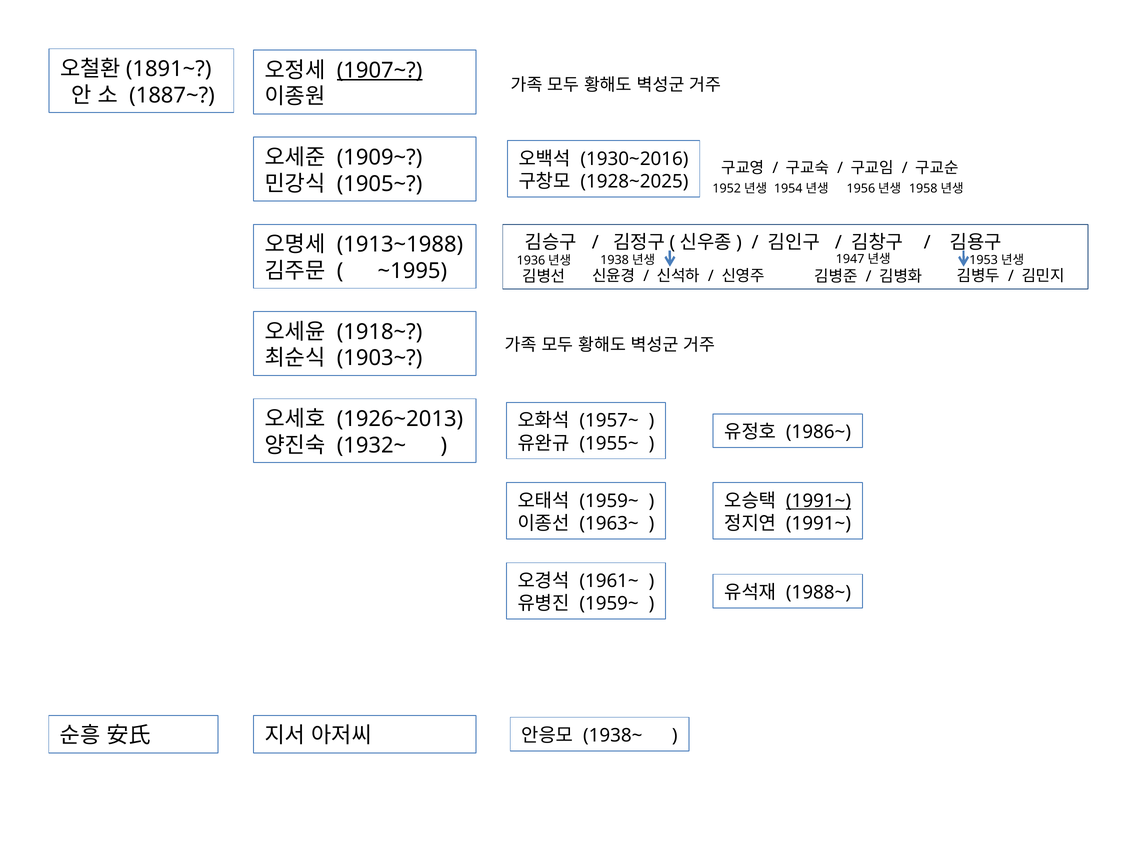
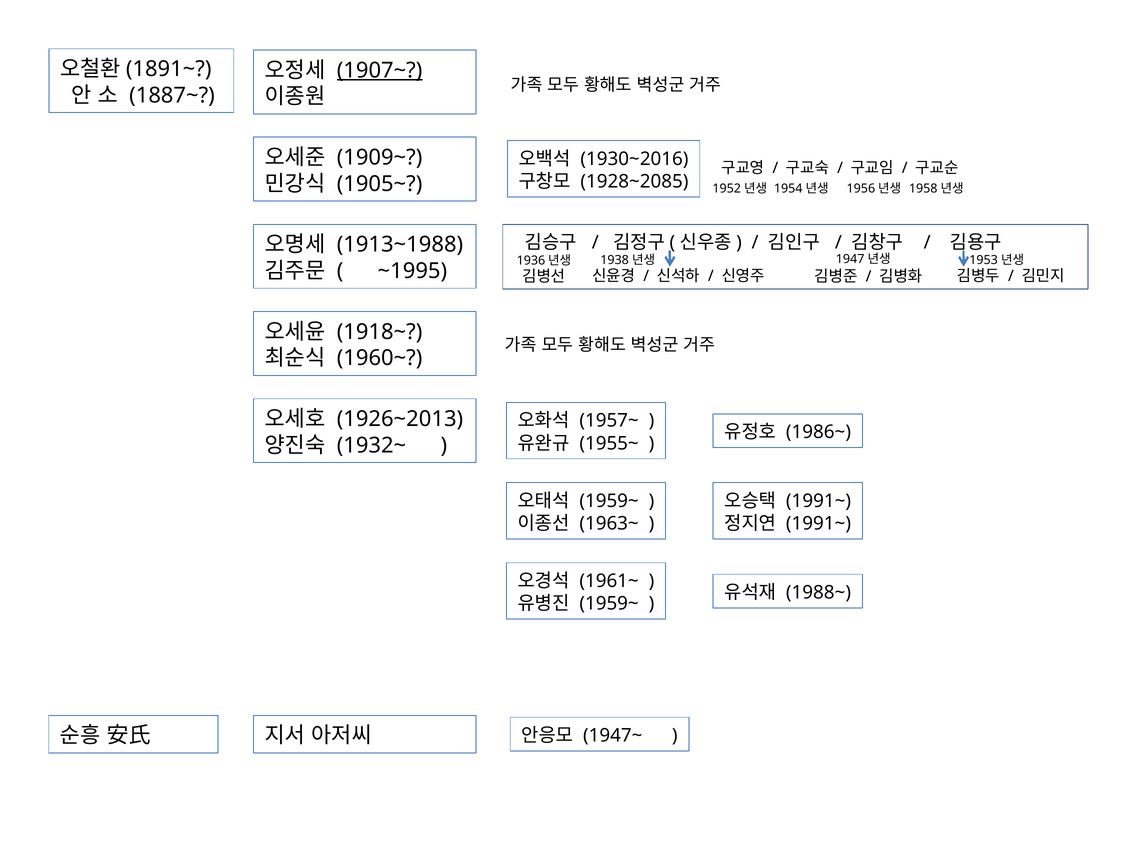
1928~2025: 1928~2025 -> 1928~2085
1903~: 1903~ -> 1960~
1991~ at (819, 501) underline: present -> none
1938~: 1938~ -> 1947~
